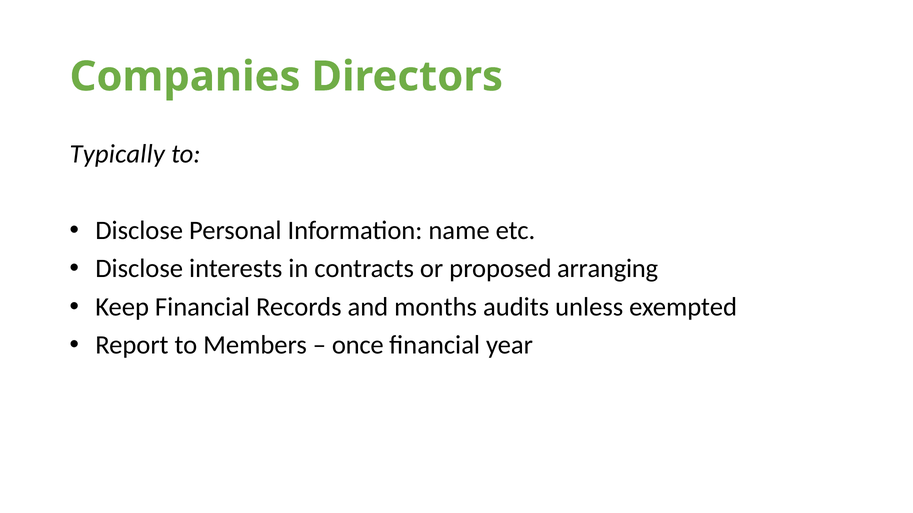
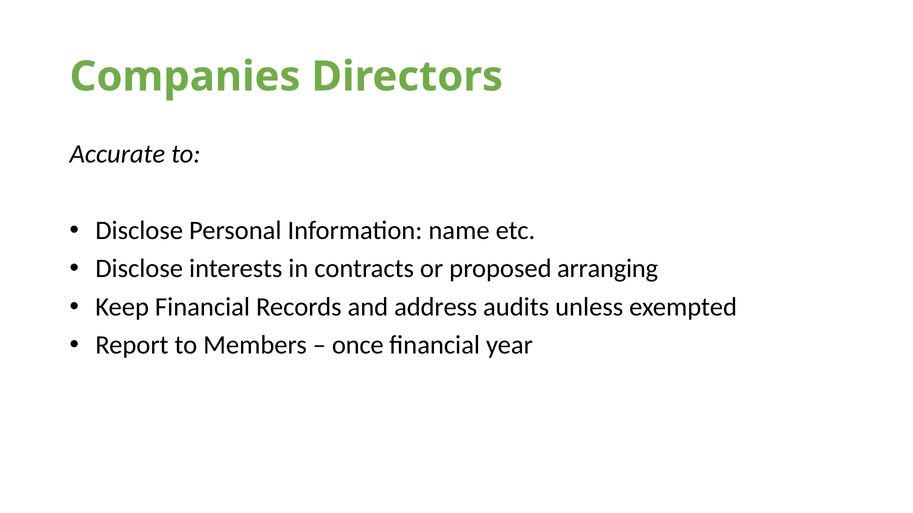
Typically: Typically -> Accurate
months: months -> address
